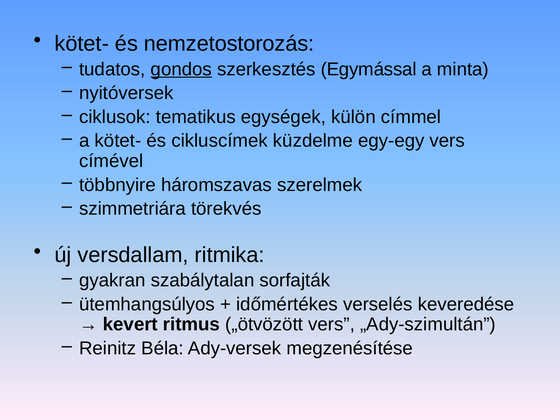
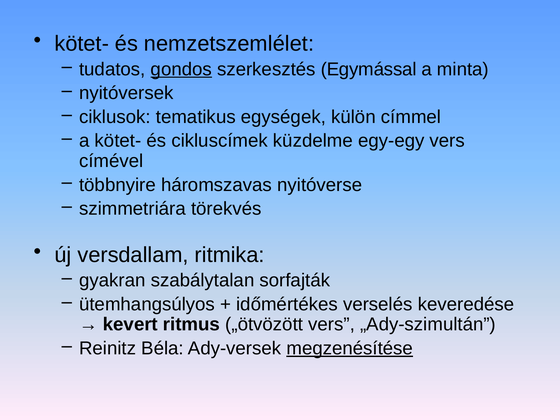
nemzetostorozás: nemzetostorozás -> nemzetszemlélet
szerelmek: szerelmek -> nyitóverse
megzenésítése underline: none -> present
